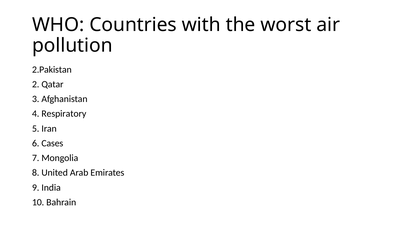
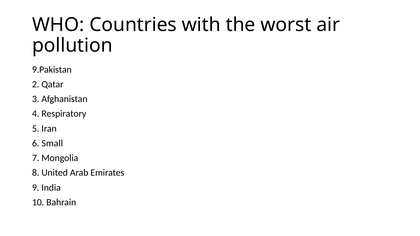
2.Pakistan: 2.Pakistan -> 9.Pakistan
Cases: Cases -> Small
